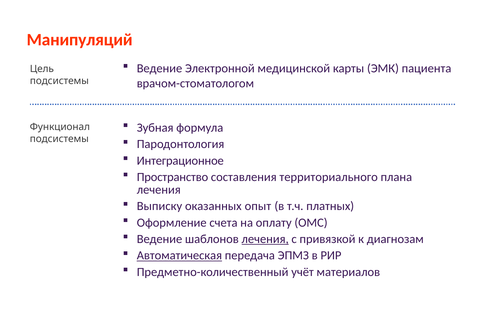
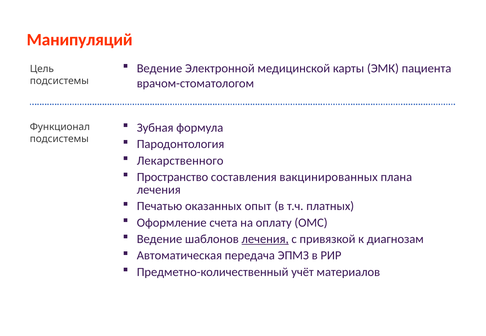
Интеграционное: Интеграционное -> Лекарственного
территориального: территориального -> вакцинированных
Выписку: Выписку -> Печатью
Автоматическая underline: present -> none
